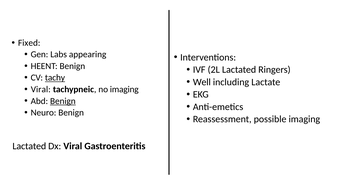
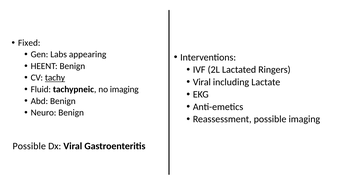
Well at (202, 82): Well -> Viral
Viral at (41, 89): Viral -> Fluid
Benign at (63, 101) underline: present -> none
Lactated at (29, 146): Lactated -> Possible
